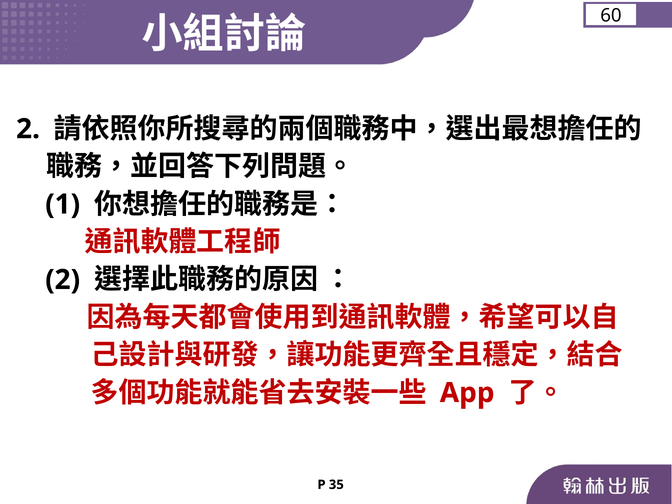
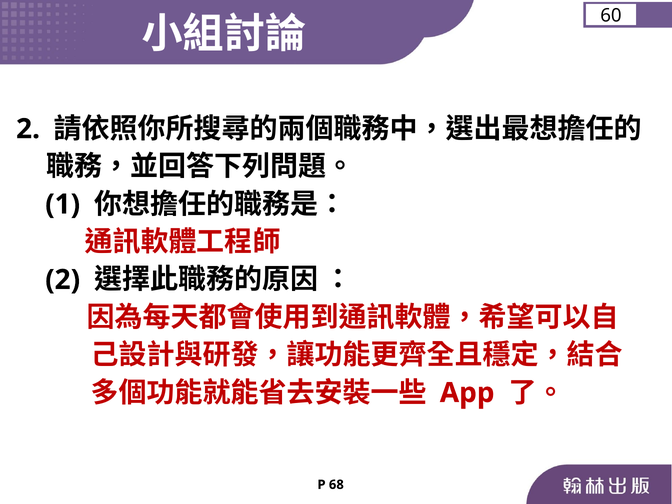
35: 35 -> 68
